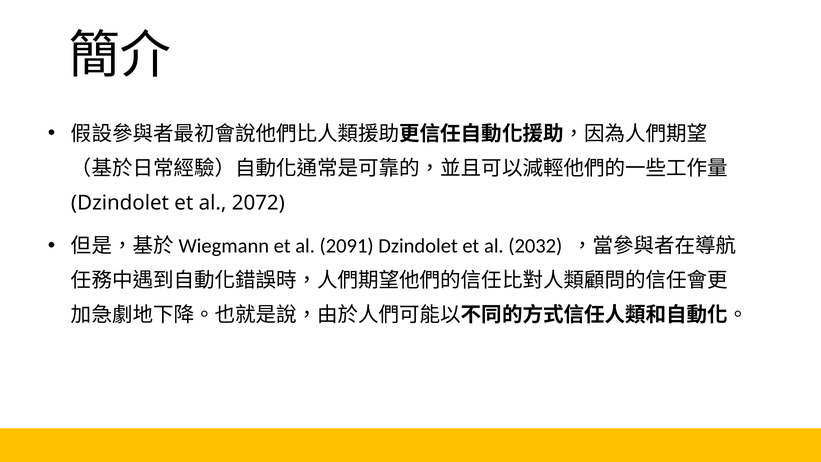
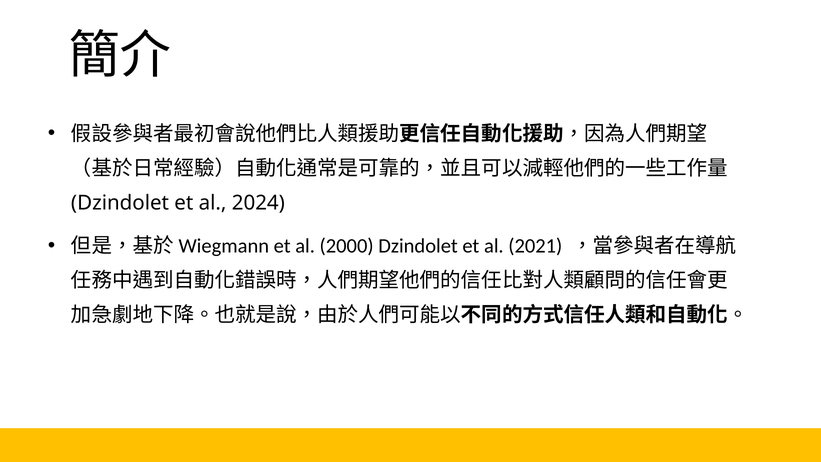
2072: 2072 -> 2024
2091: 2091 -> 2000
2032: 2032 -> 2021
